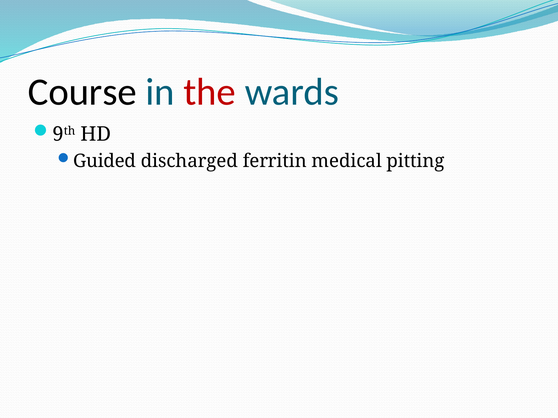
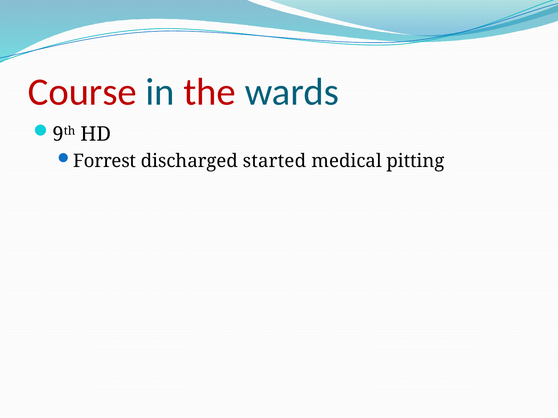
Course colour: black -> red
Guided: Guided -> Forrest
ferritin: ferritin -> started
